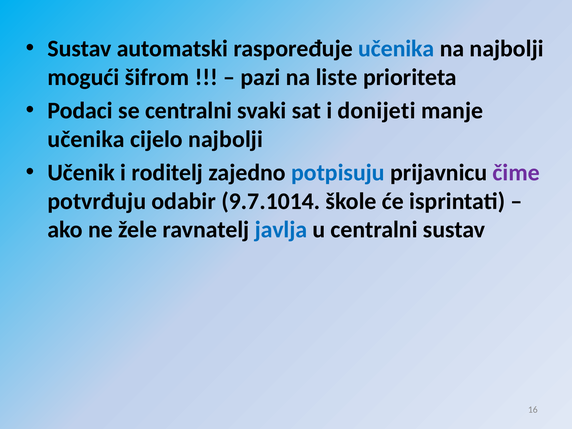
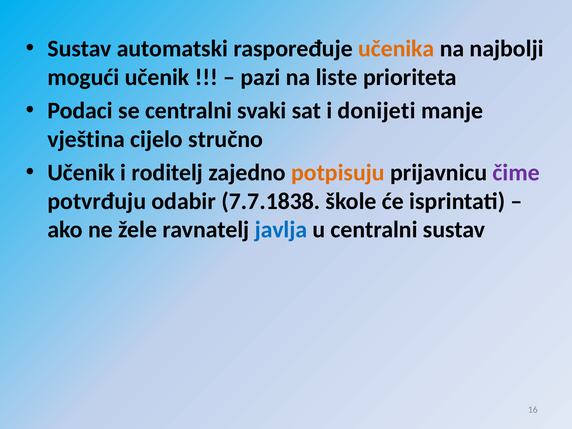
učenika at (396, 49) colour: blue -> orange
mogući šifrom: šifrom -> učenik
učenika at (86, 139): učenika -> vještina
cijelo najbolji: najbolji -> stručno
potpisuju colour: blue -> orange
9.7.1014: 9.7.1014 -> 7.7.1838
